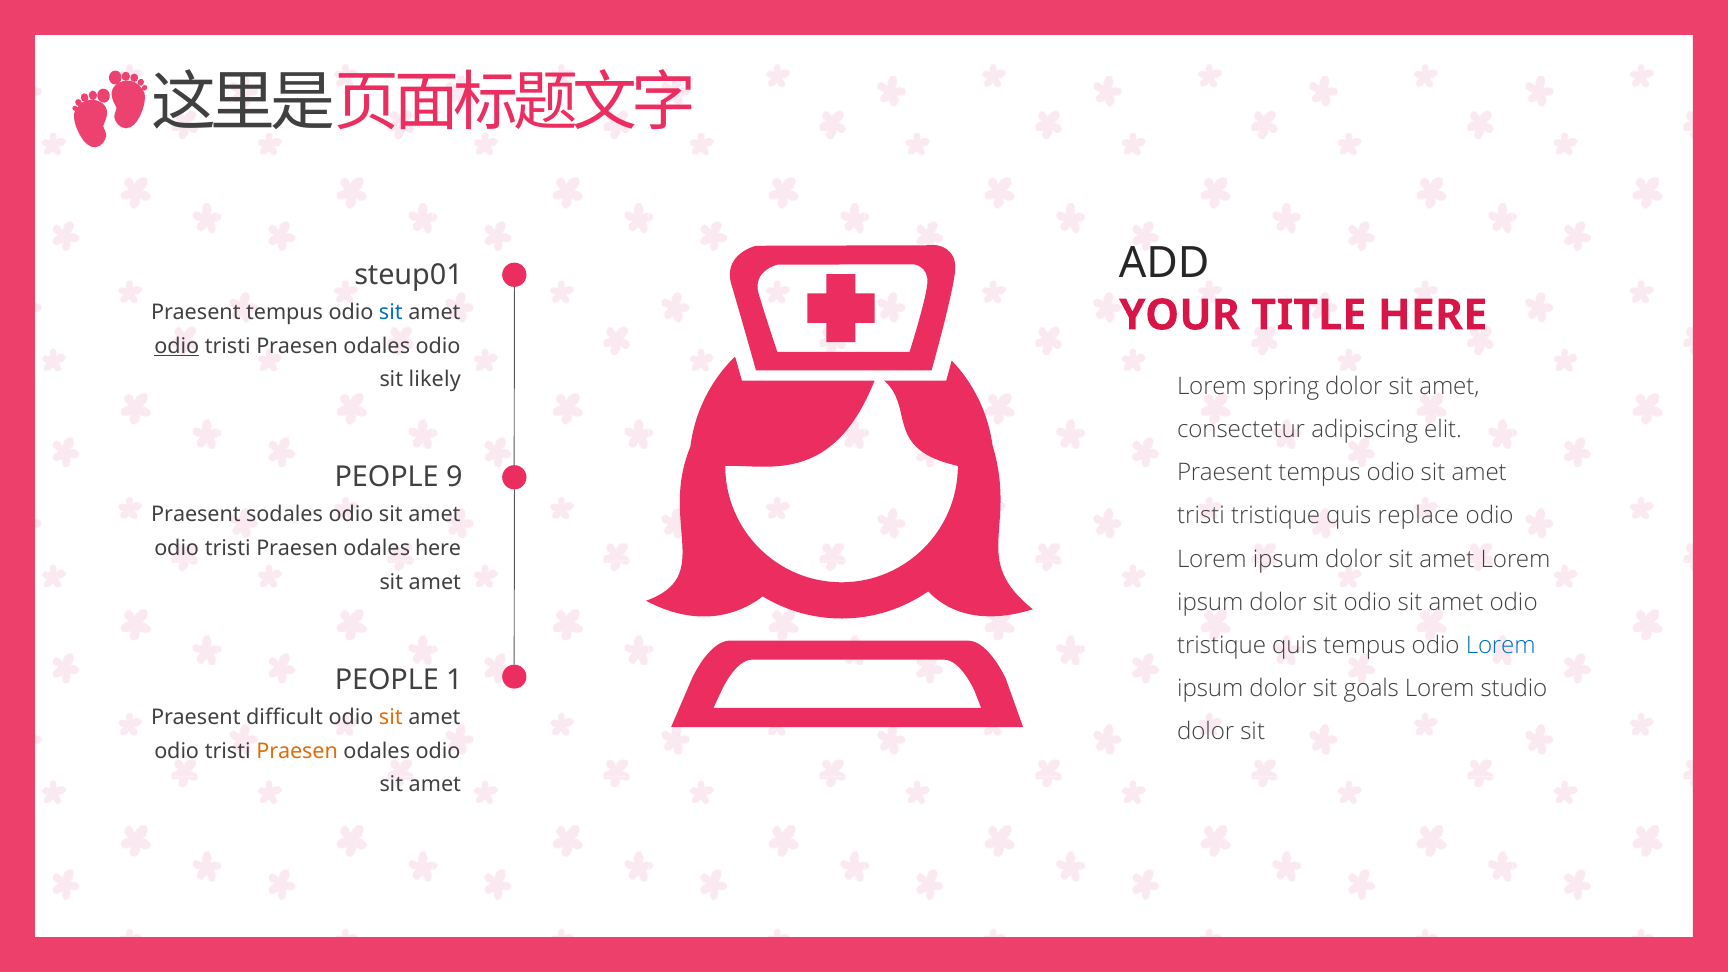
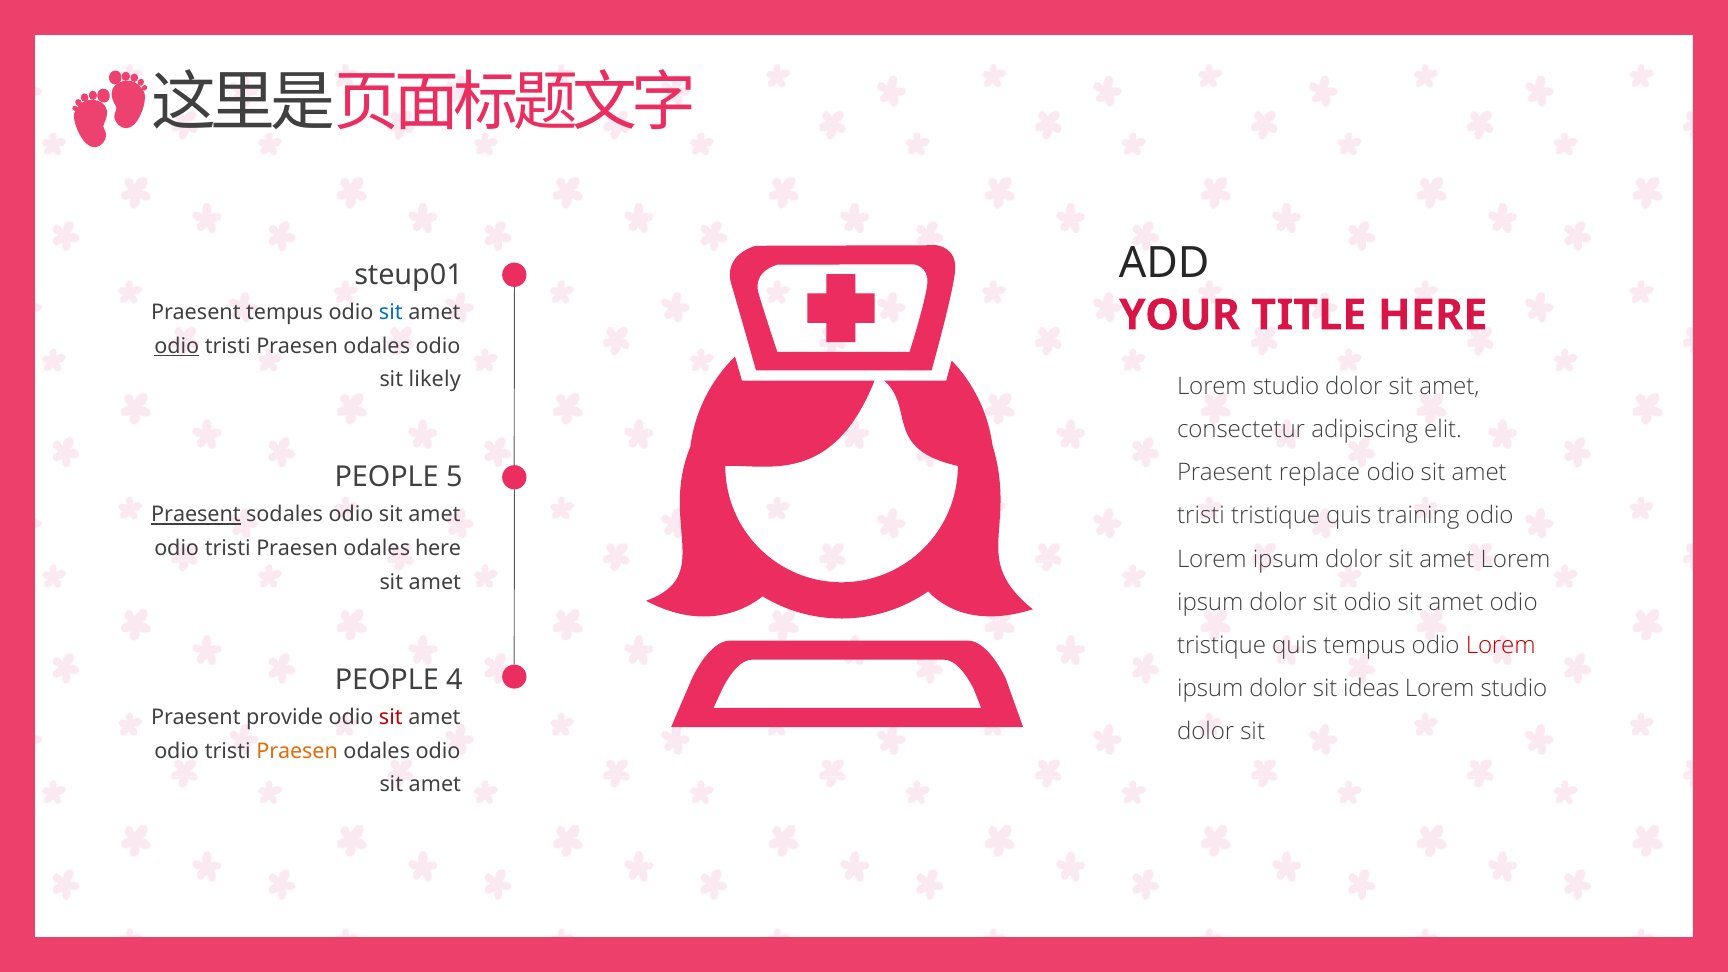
spring at (1286, 386): spring -> studio
tempus at (1320, 473): tempus -> replace
9: 9 -> 5
replace: replace -> training
Praesent at (196, 515) underline: none -> present
Lorem at (1501, 645) colour: blue -> red
1: 1 -> 4
goals: goals -> ideas
difficult: difficult -> provide
sit at (391, 717) colour: orange -> red
